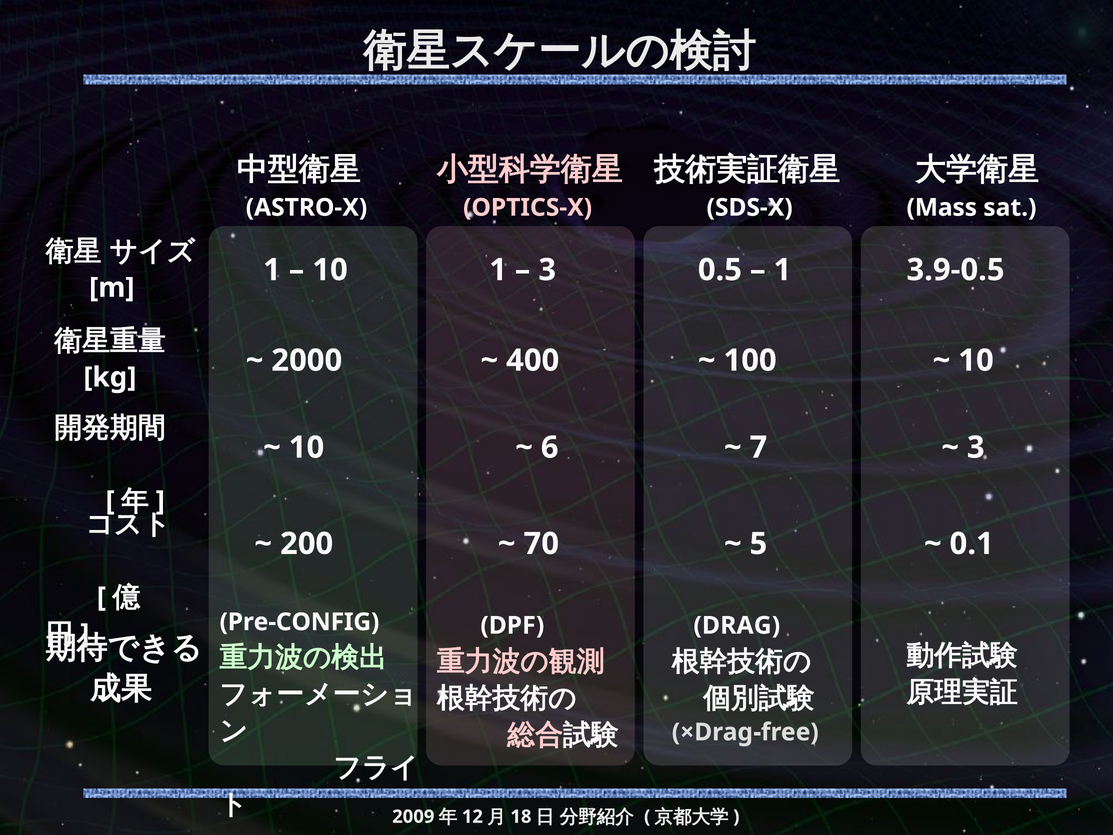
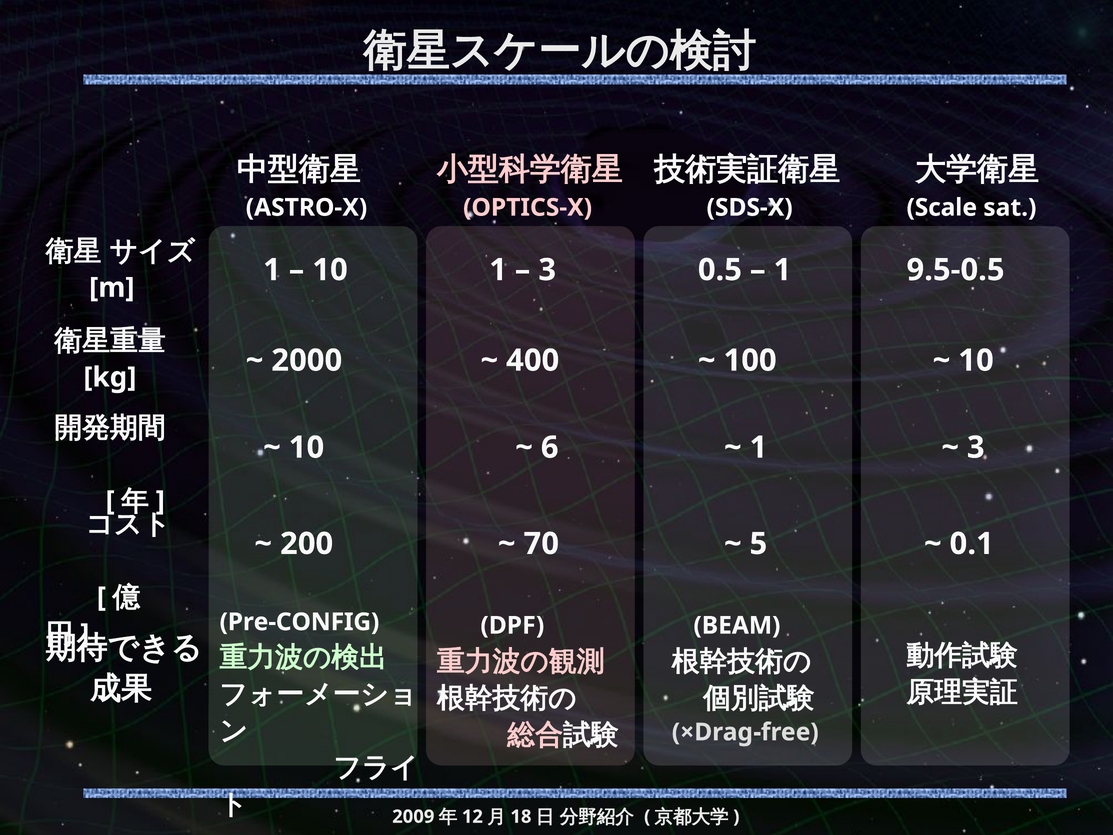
Mass: Mass -> Scale
3.9-0.5: 3.9-0.5 -> 9.5-0.5
7 at (758, 447): 7 -> 1
DRAG: DRAG -> BEAM
